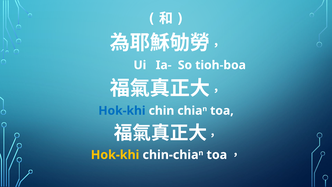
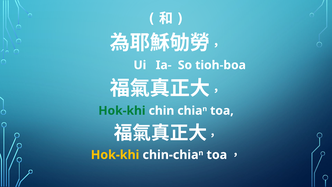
Hok-khi at (122, 111) colour: blue -> green
